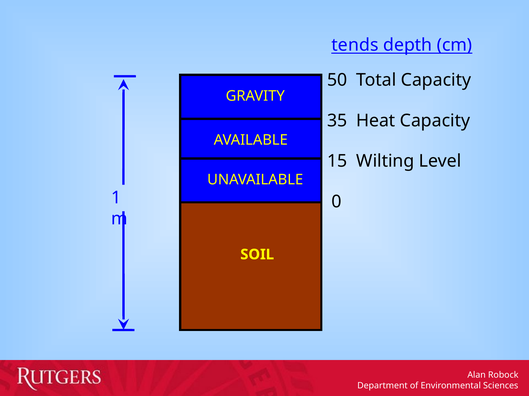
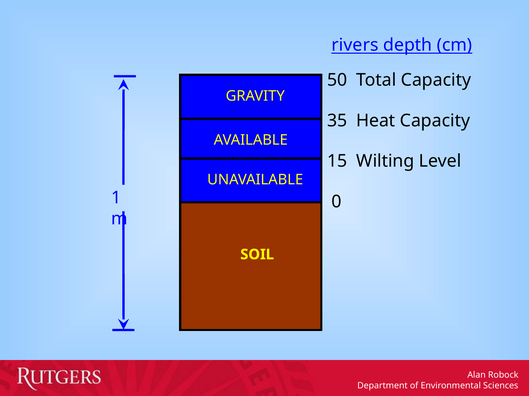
tends: tends -> rivers
